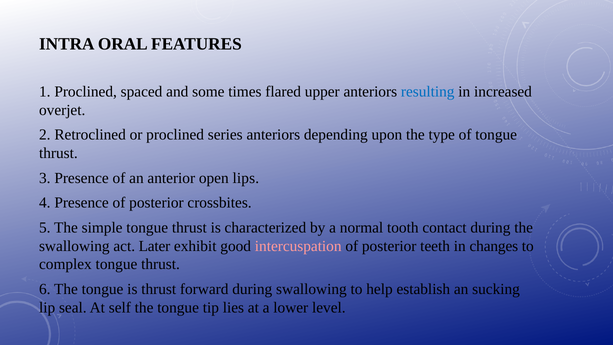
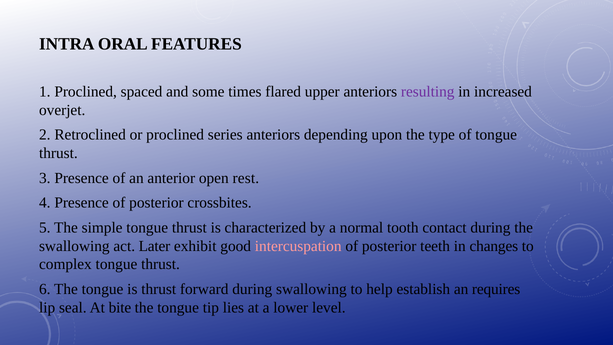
resulting colour: blue -> purple
lips: lips -> rest
sucking: sucking -> requires
self: self -> bite
